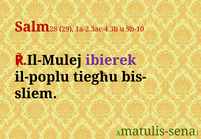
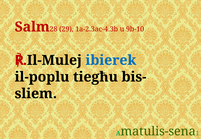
ibierek colour: purple -> blue
